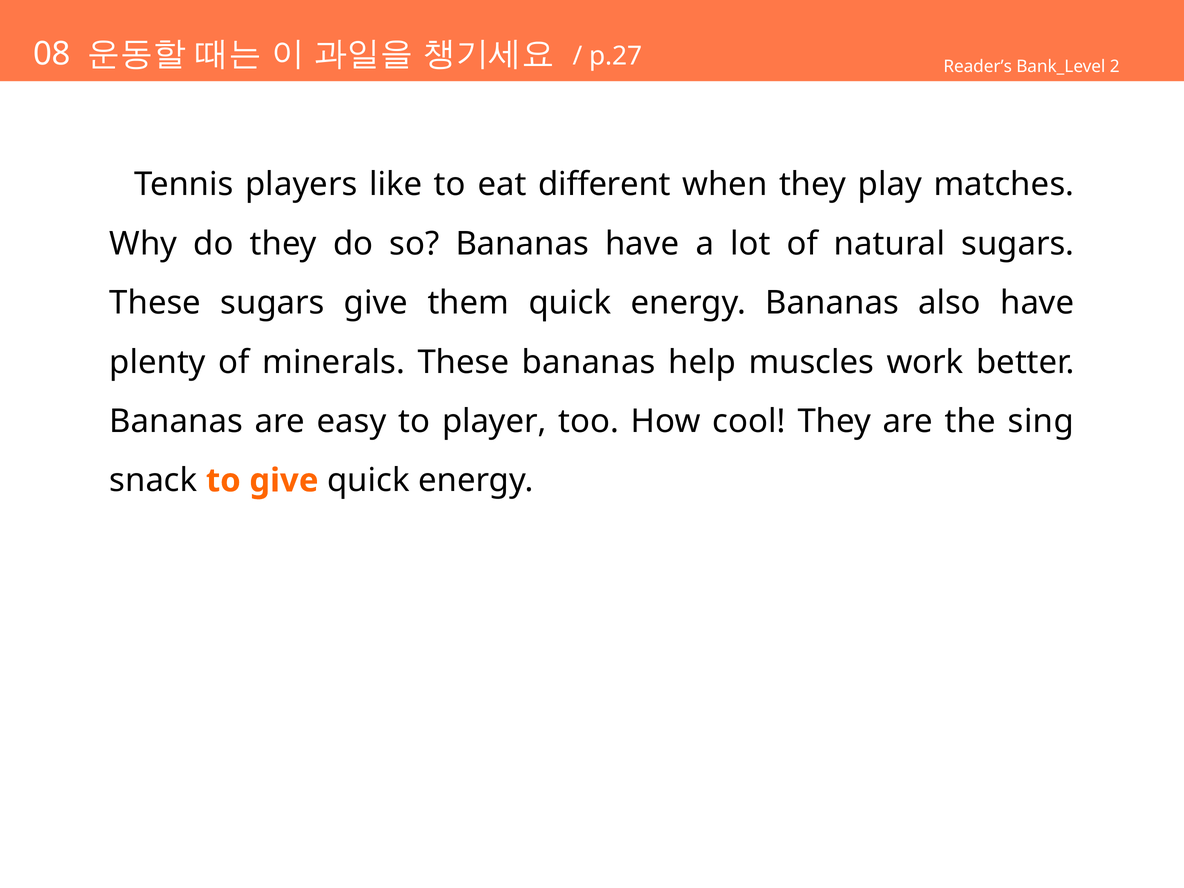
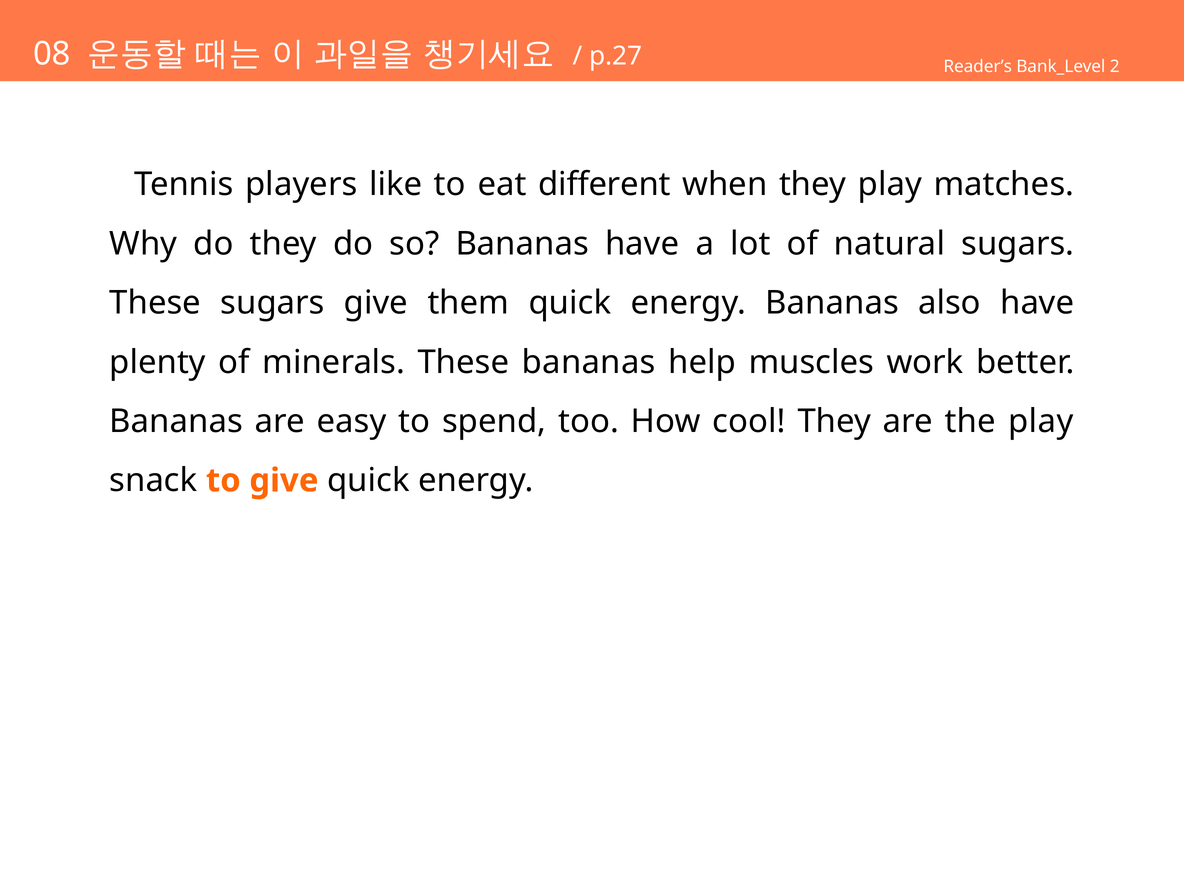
player: player -> spend
the sing: sing -> play
